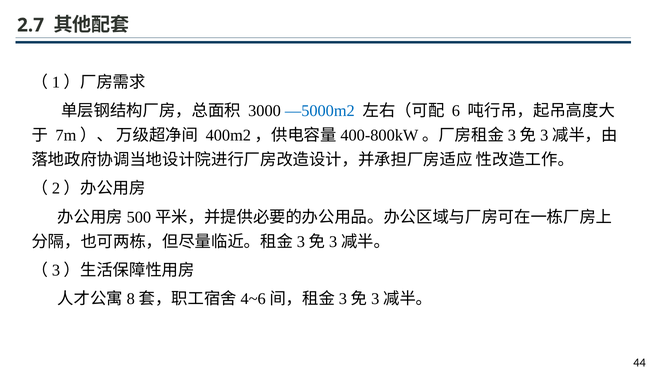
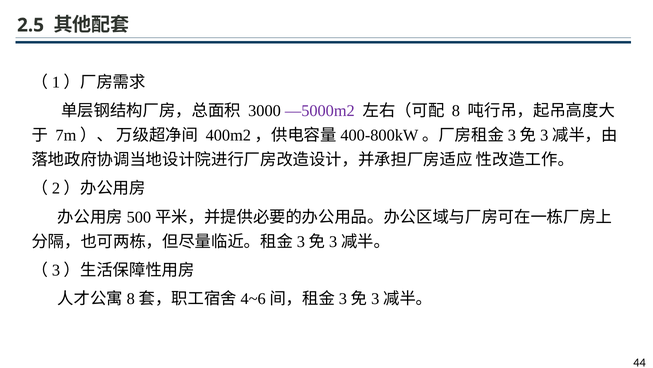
2.7: 2.7 -> 2.5
—5000m2 colour: blue -> purple
6: 6 -> 8
